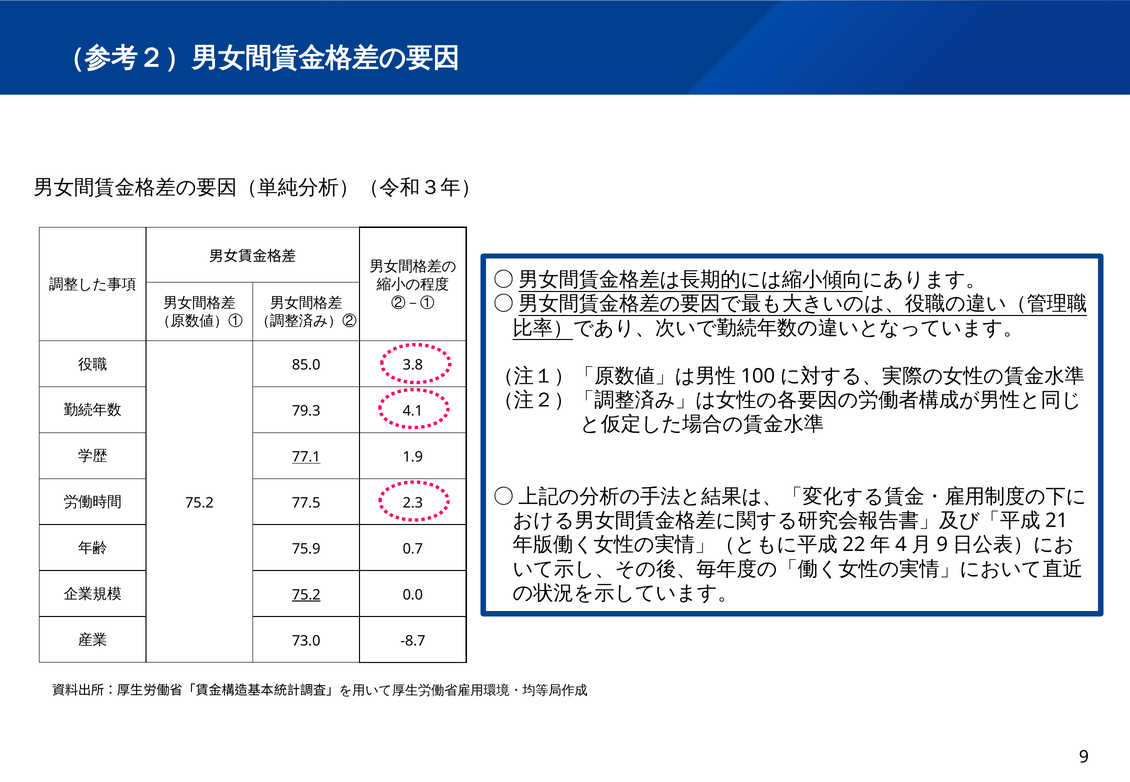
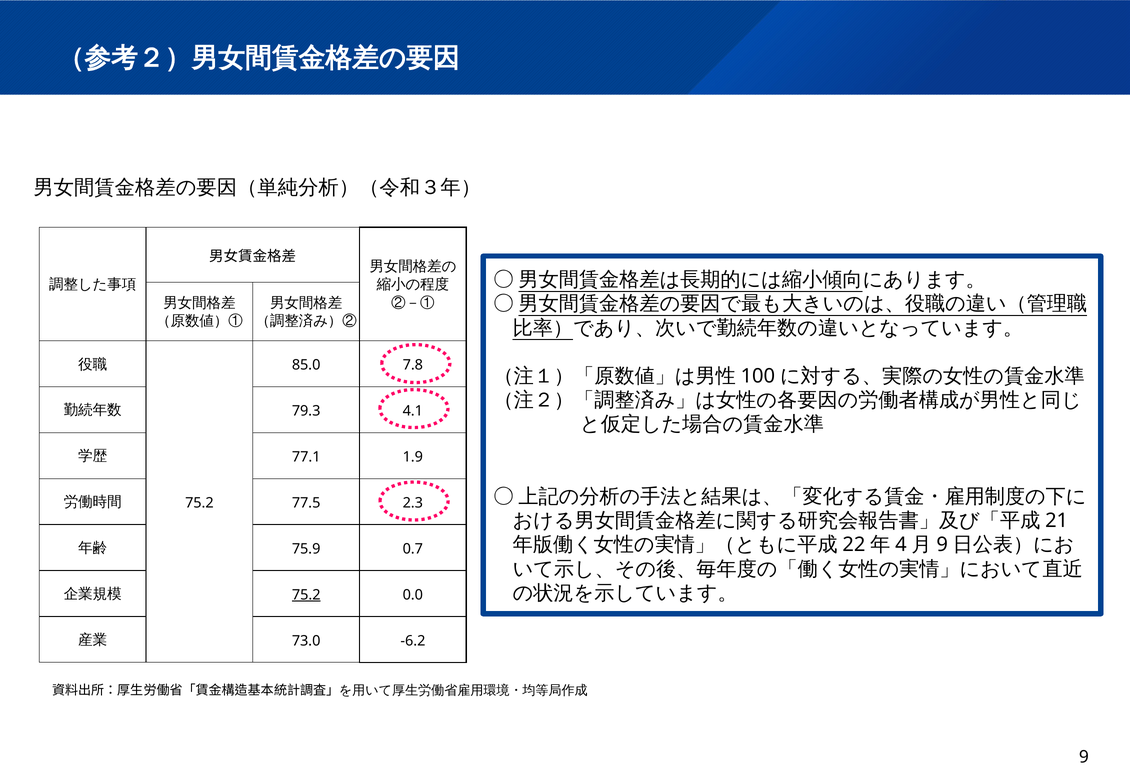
3.8: 3.8 -> 7.8
77.1 underline: present -> none
-8.7: -8.7 -> -6.2
